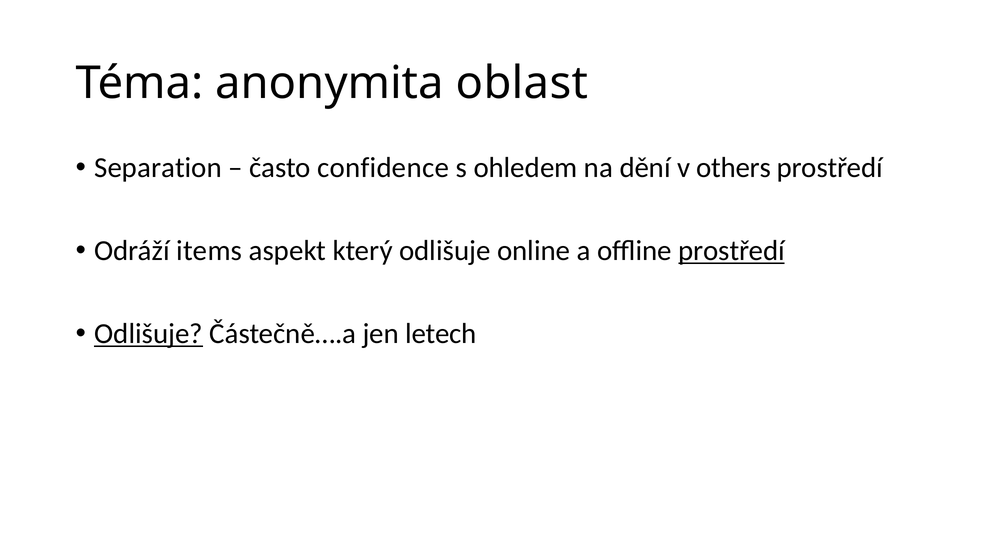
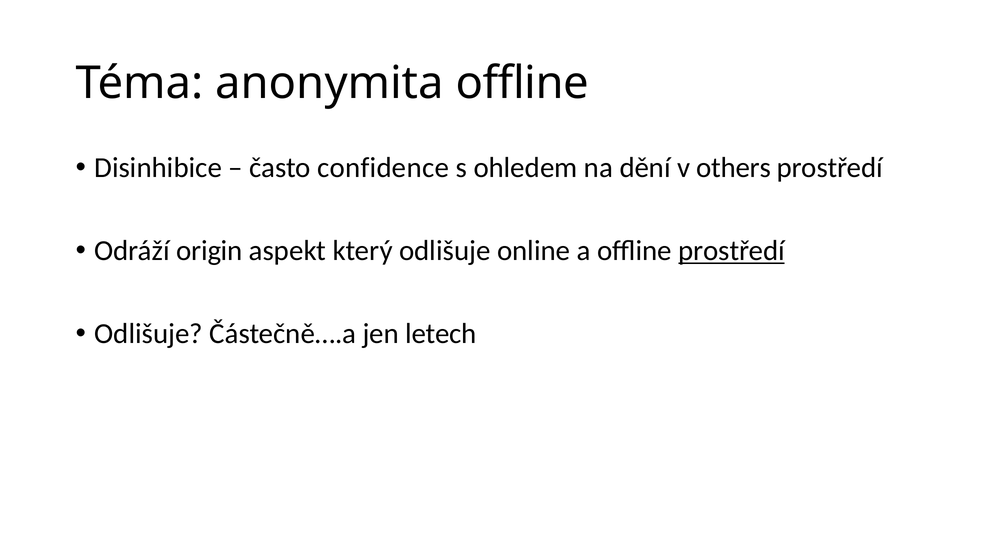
anonymita oblast: oblast -> offline
Separation: Separation -> Disinhibice
items: items -> origin
Odlišuje at (149, 334) underline: present -> none
